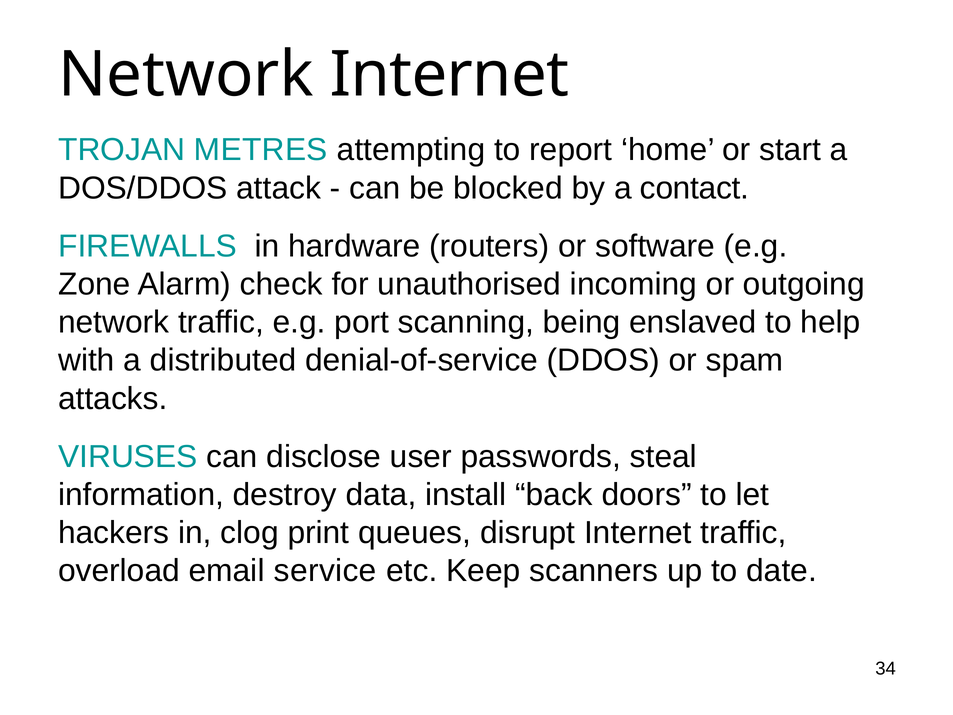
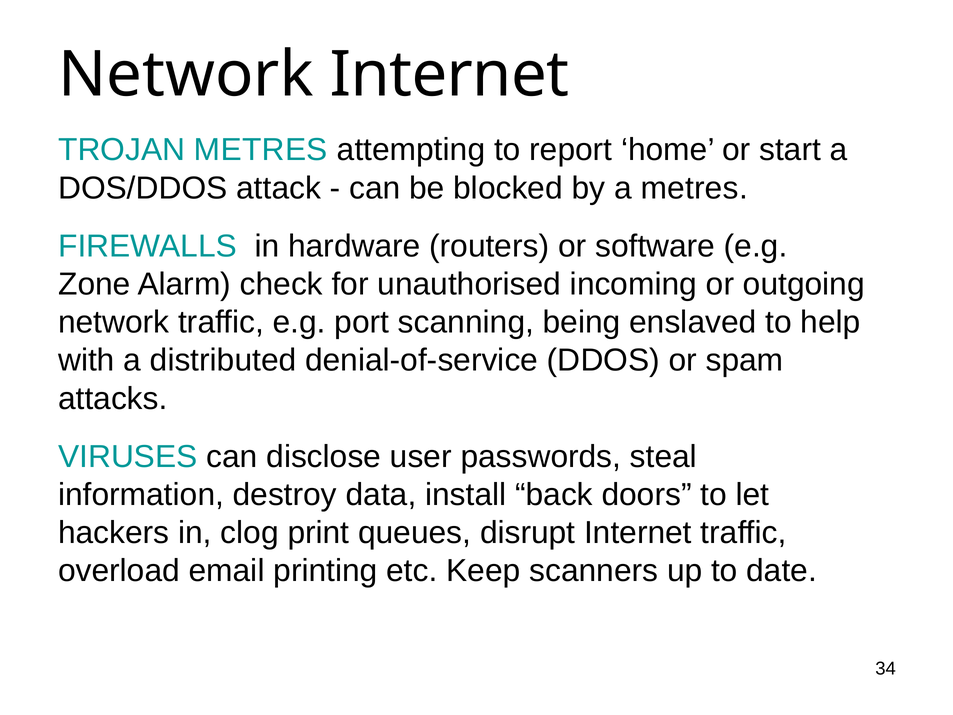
a contact: contact -> metres
service: service -> printing
